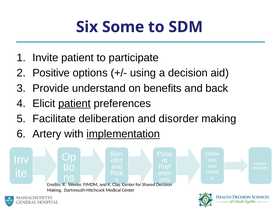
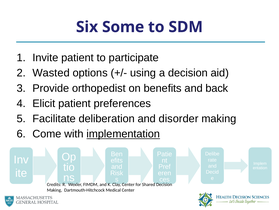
Positive: Positive -> Wasted
understand: understand -> orthopedist
patient at (75, 103) underline: present -> none
Artery: Artery -> Come
